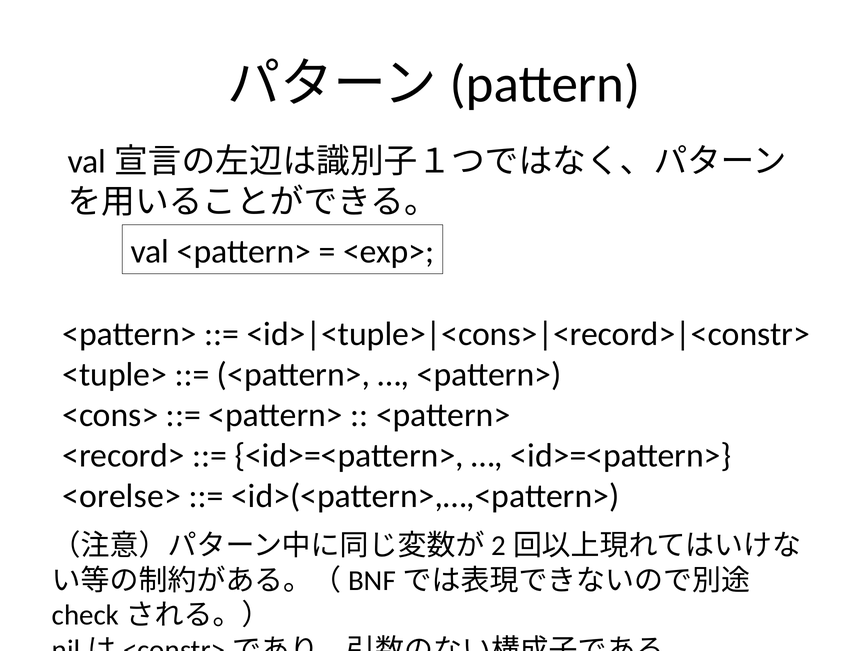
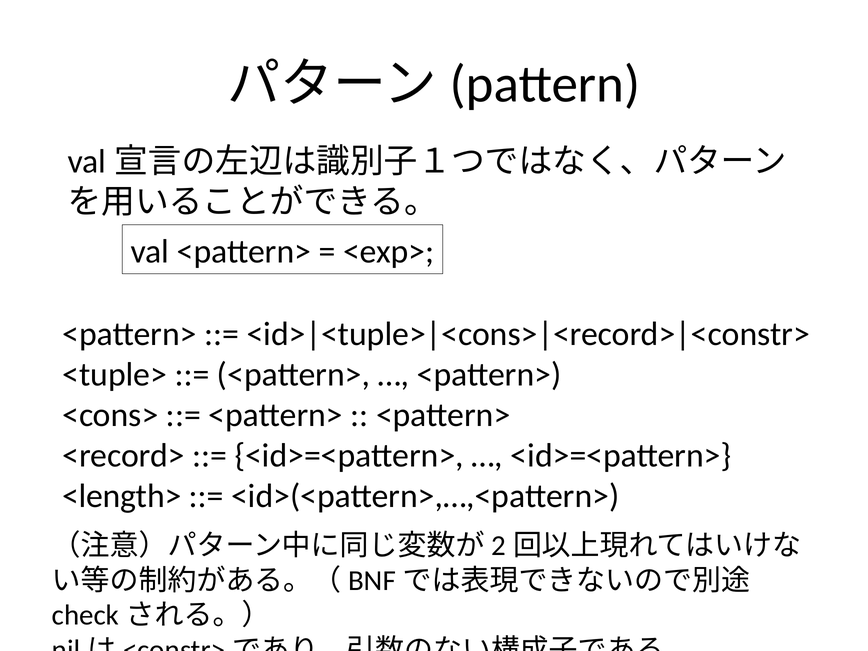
<orelse>: <orelse> -> <length>
